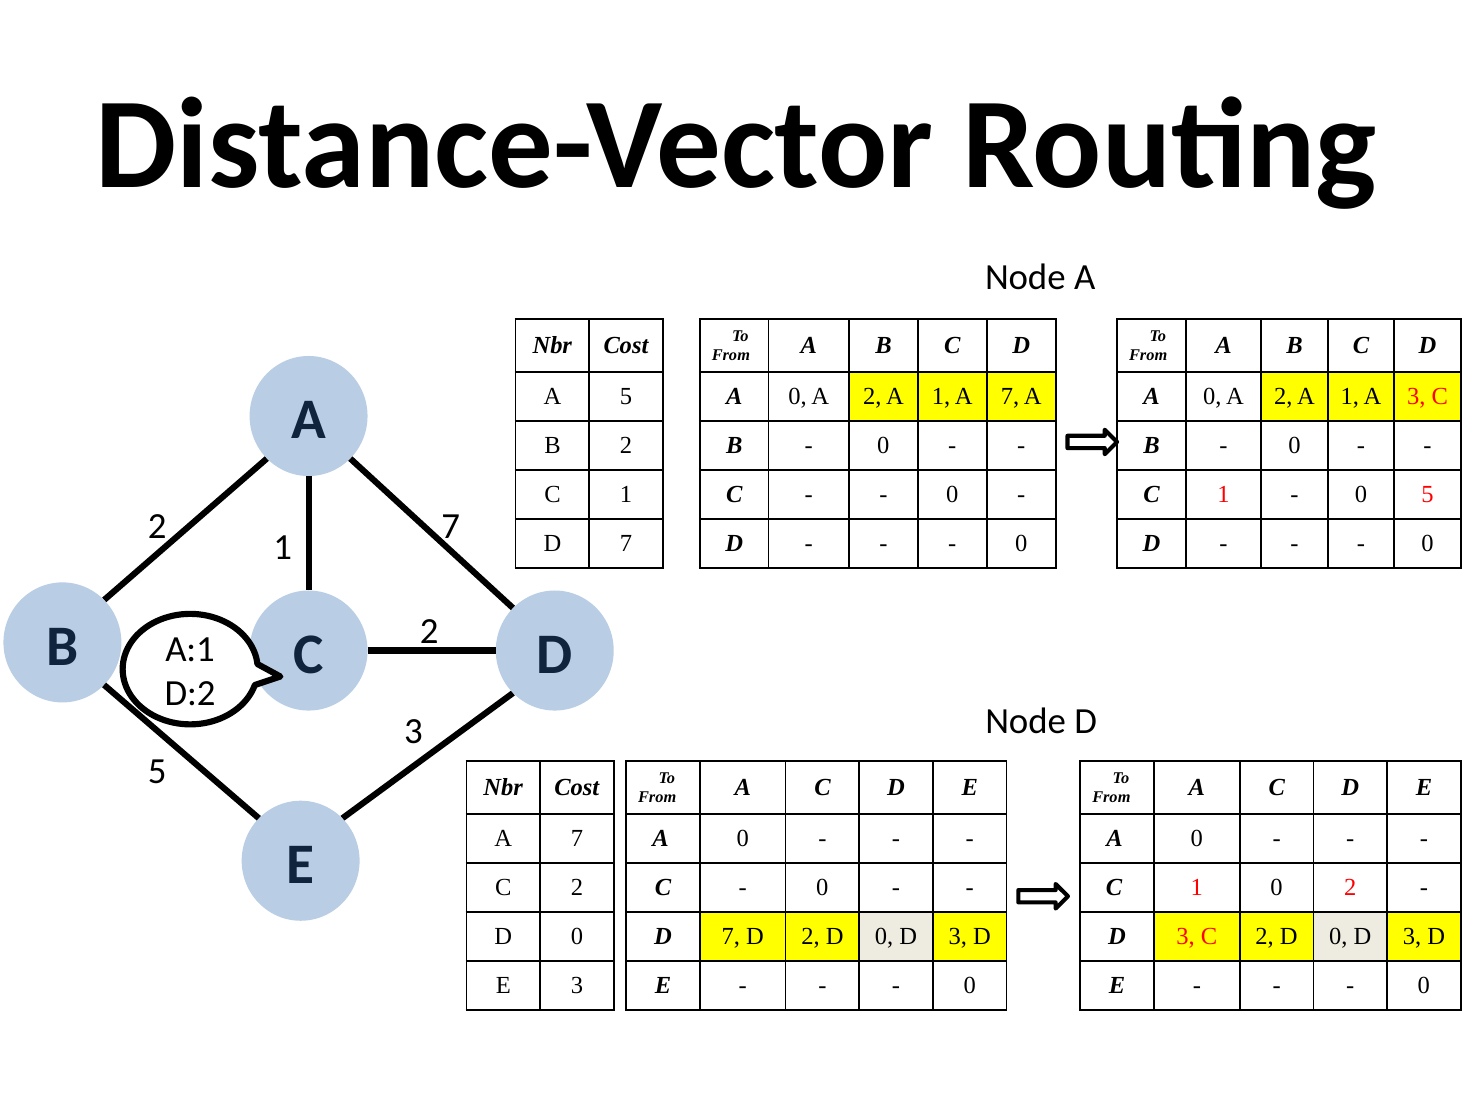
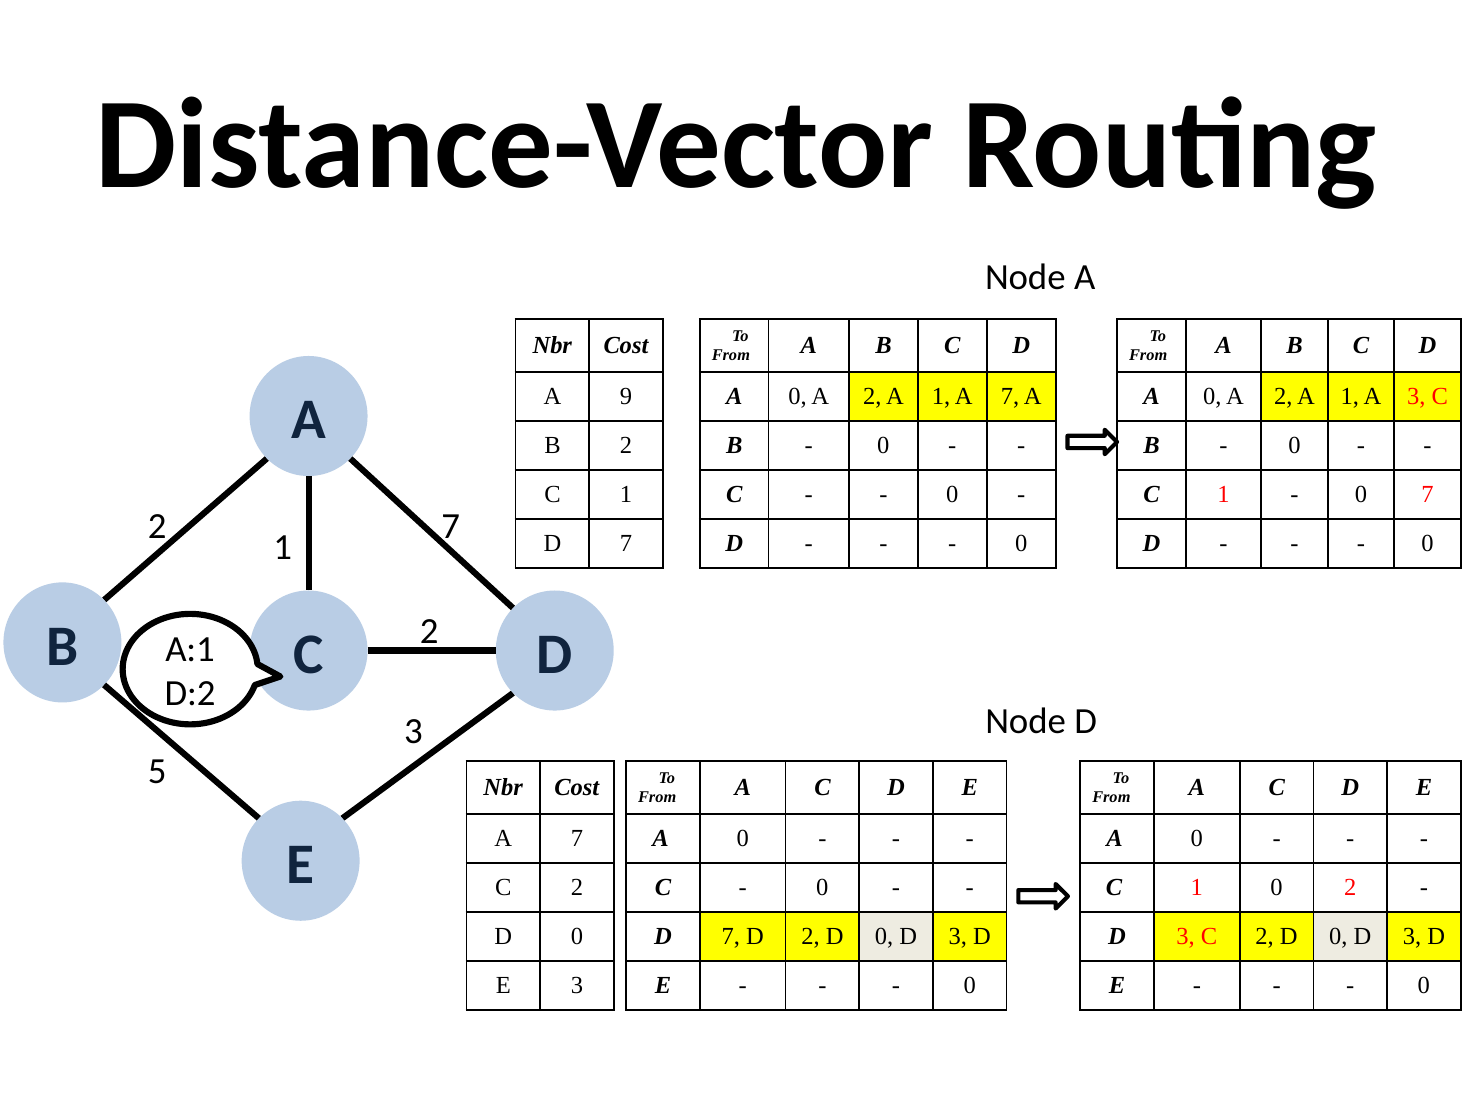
A 5: 5 -> 9
0 5: 5 -> 7
